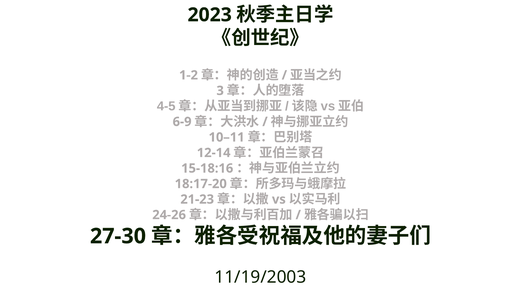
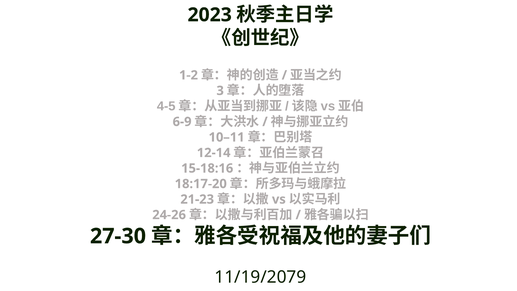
11/19/2003: 11/19/2003 -> 11/19/2079
